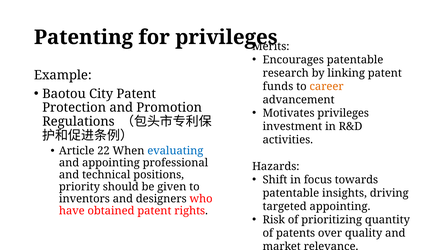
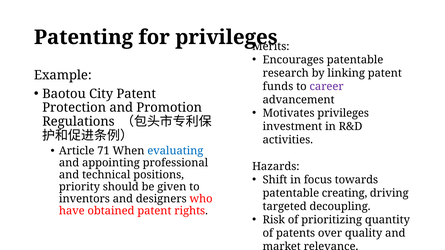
career colour: orange -> purple
22: 22 -> 71
insights: insights -> creating
targeted appointing: appointing -> decoupling
